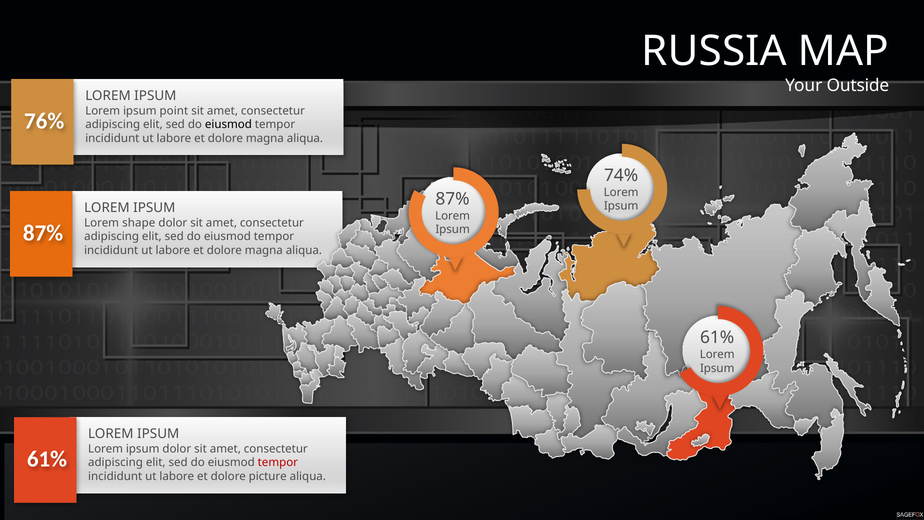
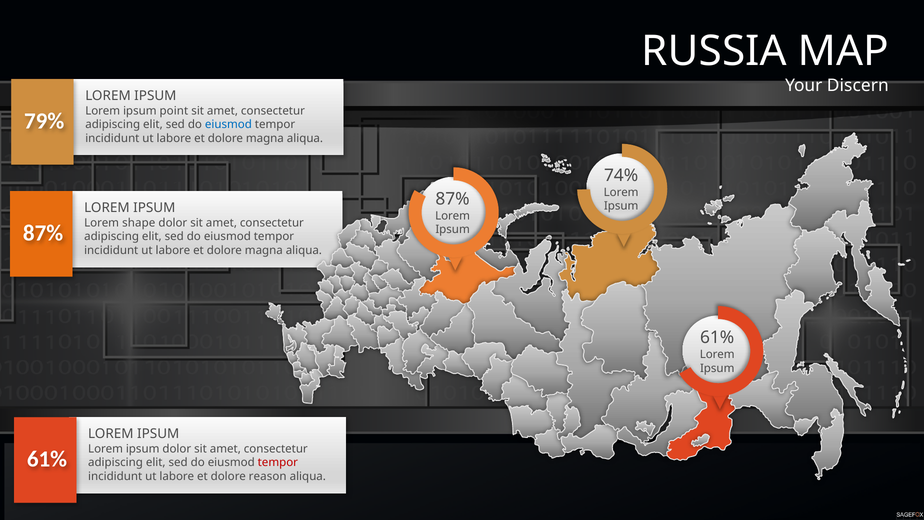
Outside: Outside -> Discern
76%: 76% -> 79%
eiusmod at (228, 125) colour: black -> blue
picture: picture -> reason
